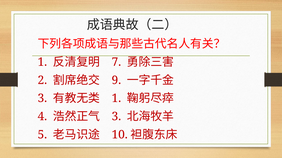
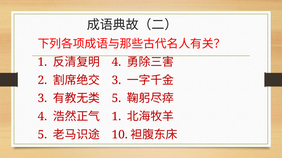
7 at (116, 62): 7 -> 4
9 at (116, 80): 9 -> 3
1 at (116, 99): 1 -> 5
3 at (116, 117): 3 -> 1
